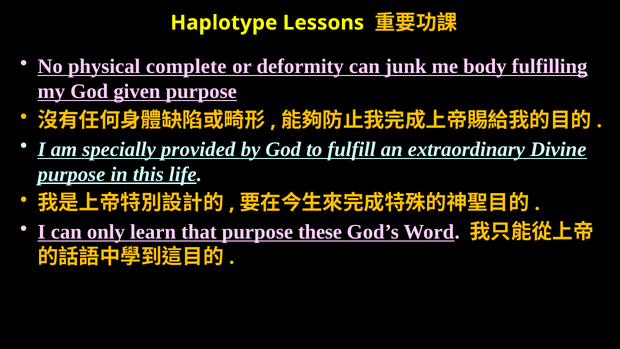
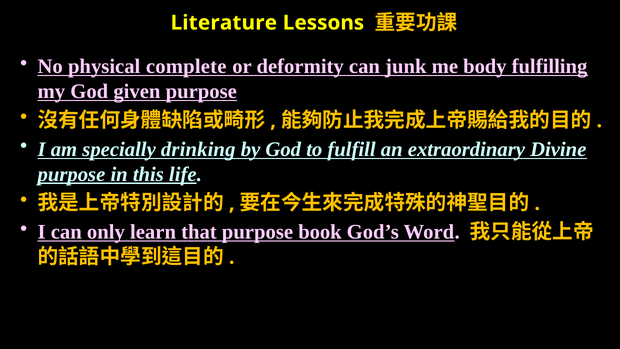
Haplotype: Haplotype -> Literature
provided: provided -> drinking
these: these -> book
